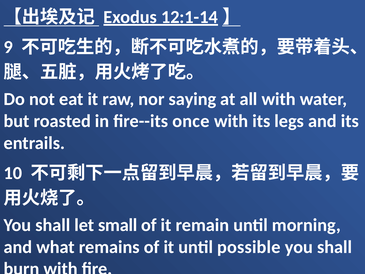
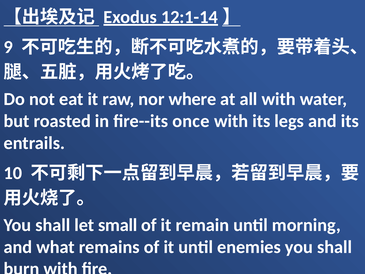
saying: saying -> where
possible: possible -> enemies
